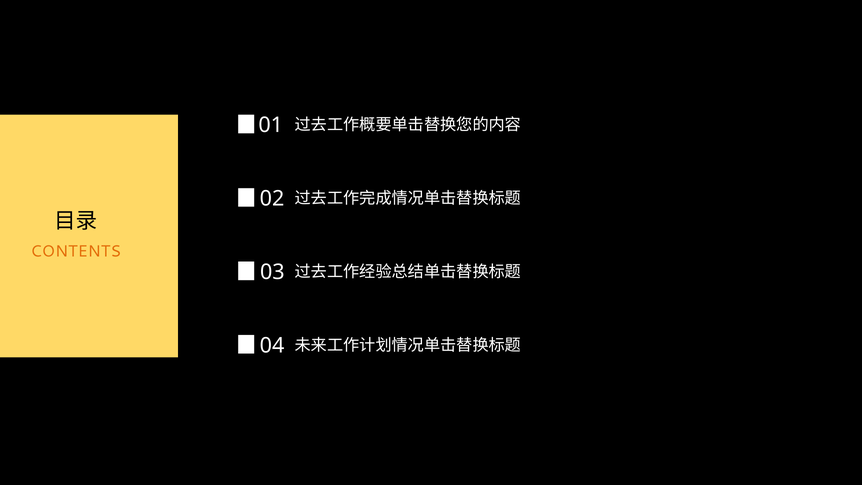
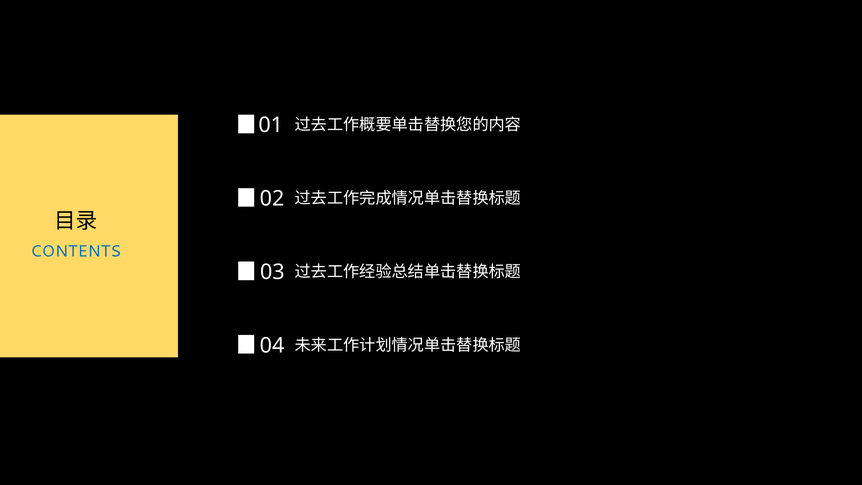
CONTENTS colour: orange -> blue
